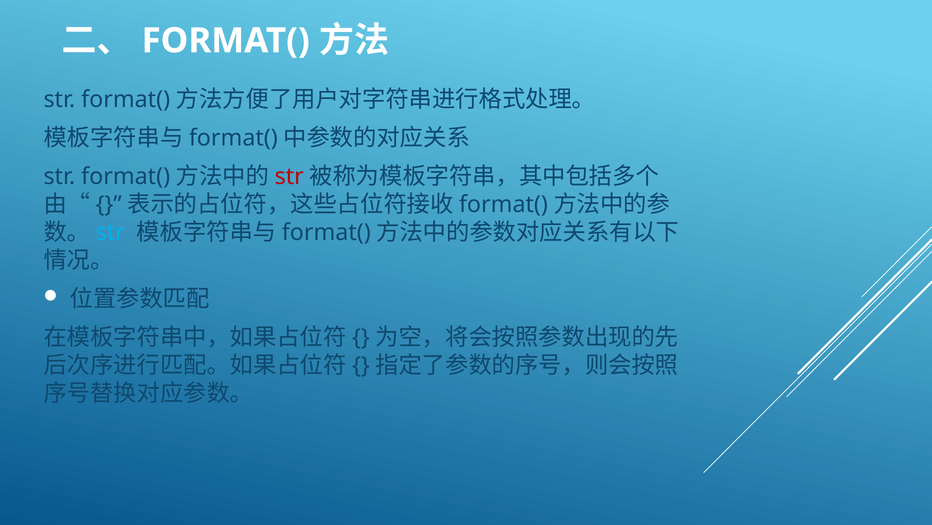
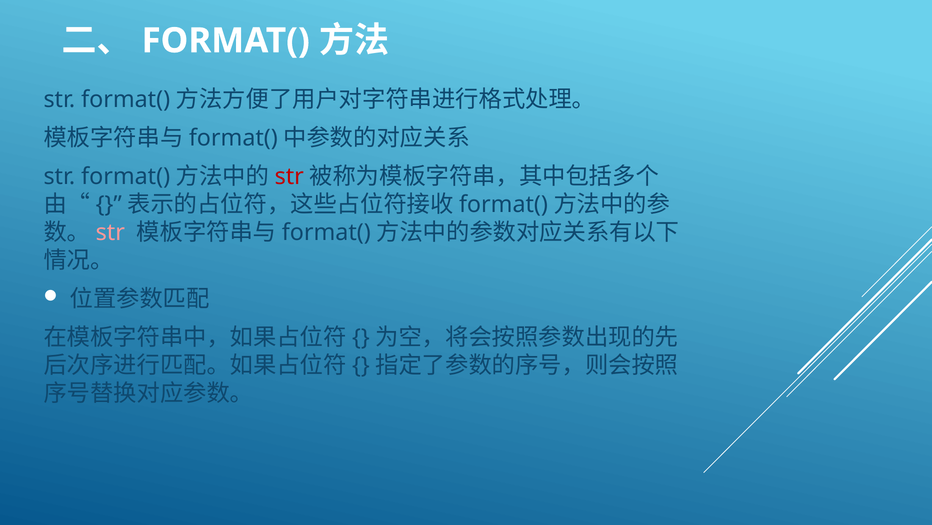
str at (110, 232) colour: light blue -> pink
